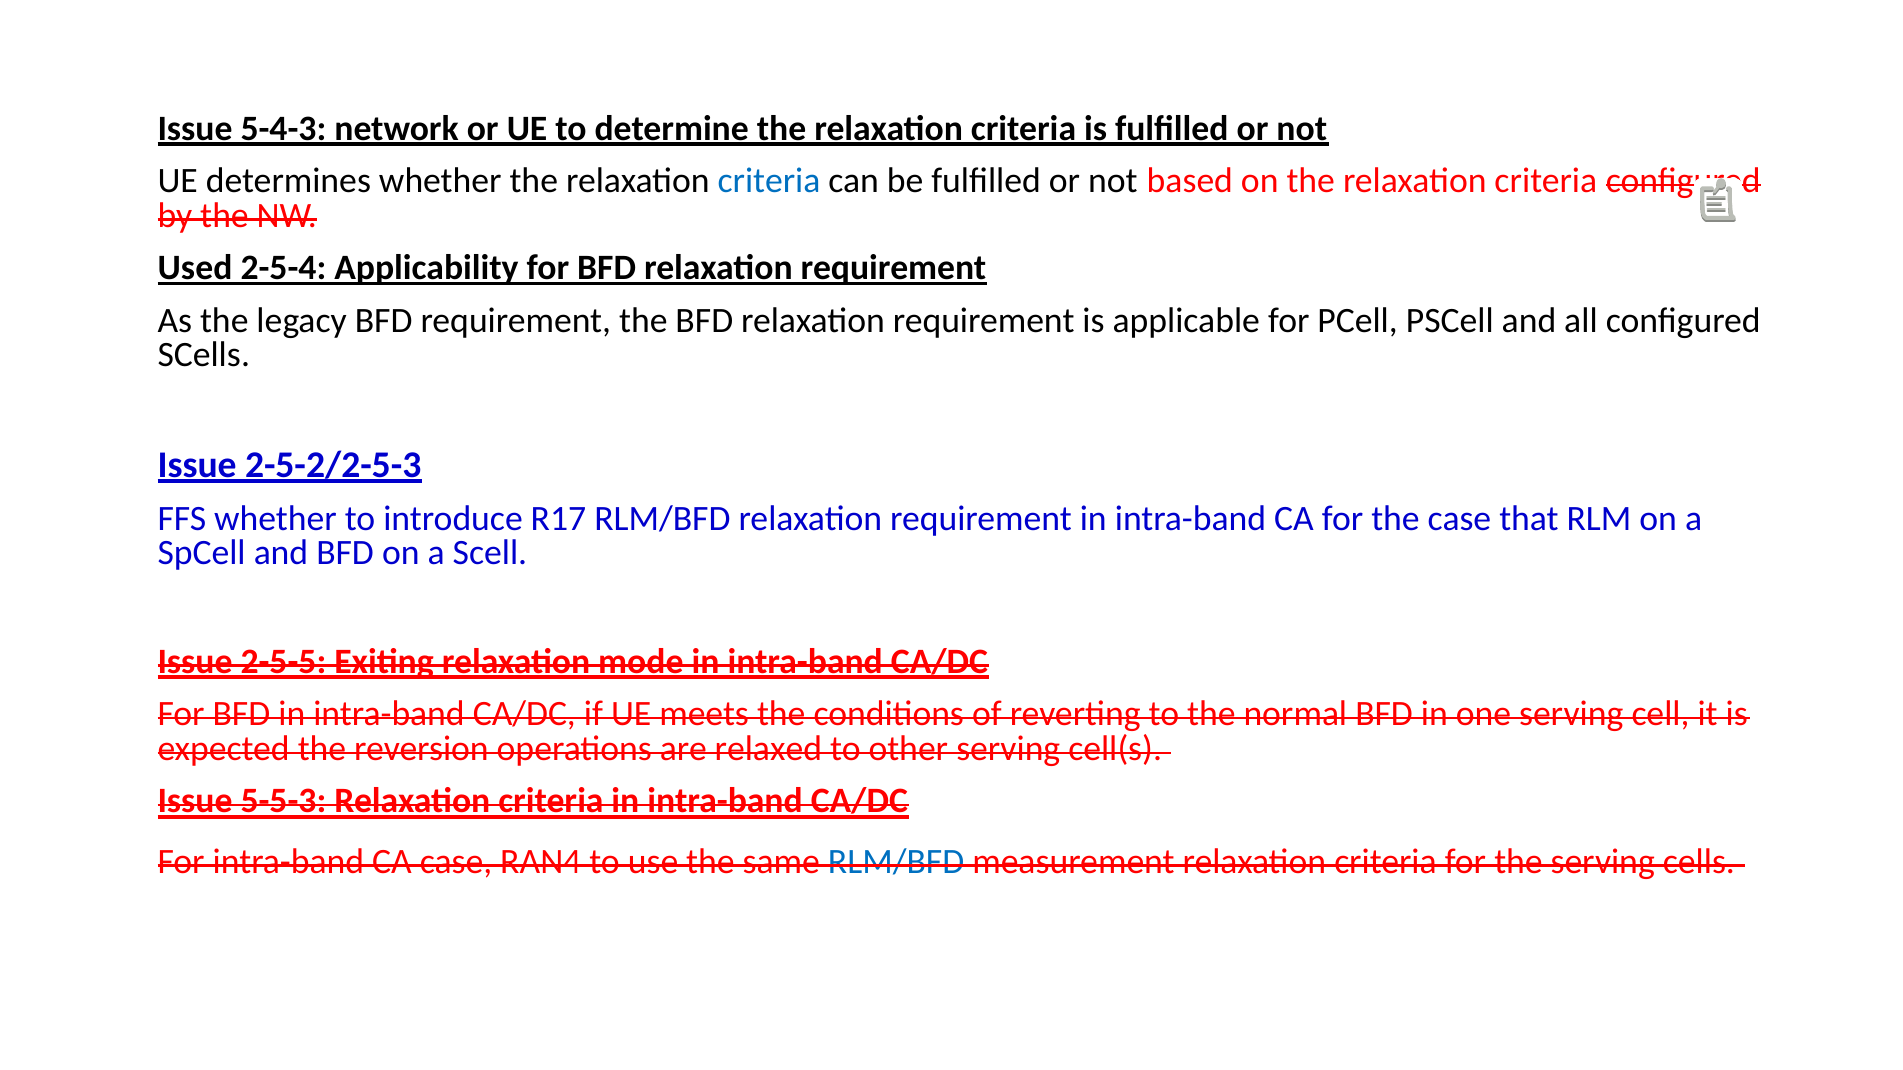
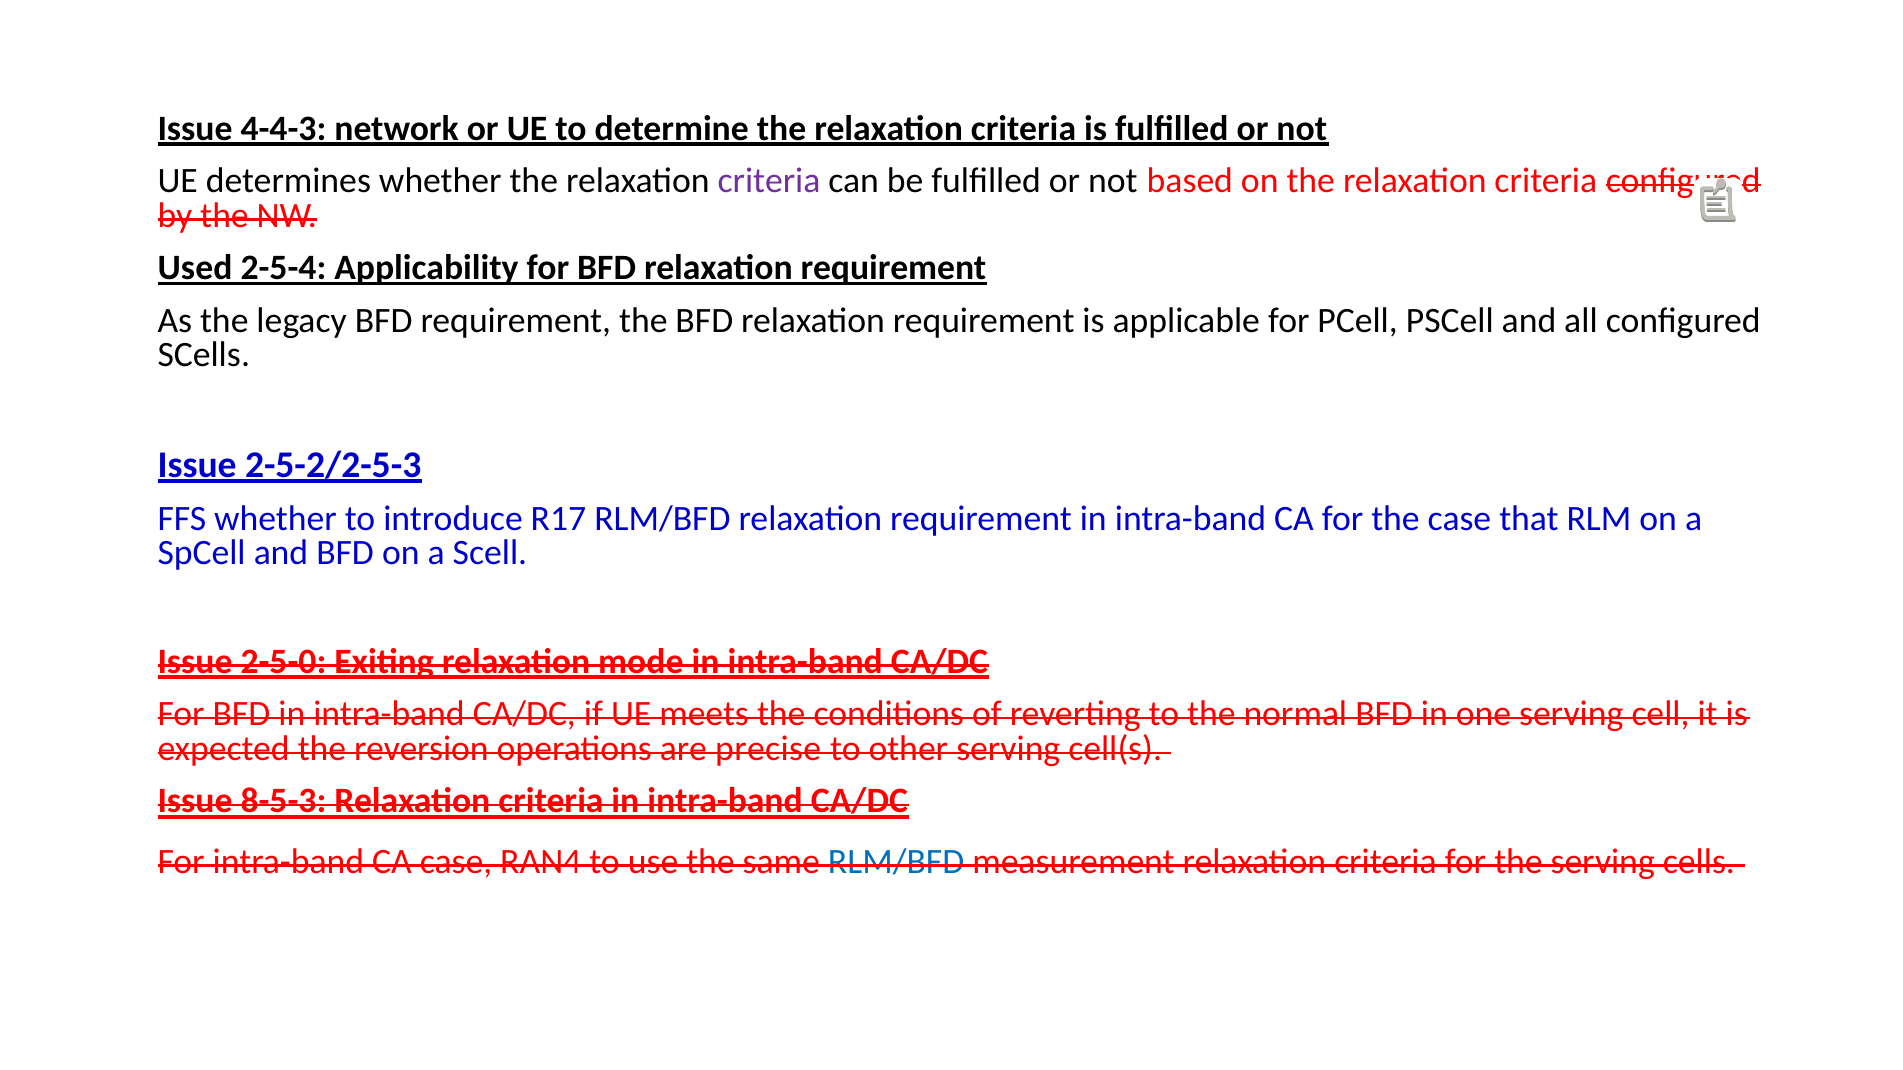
5-4-3: 5-4-3 -> 4-4-3
criteria at (769, 181) colour: blue -> purple
2-5-5: 2-5-5 -> 2-5-0
relaxed: relaxed -> precise
5-5-3: 5-5-3 -> 8-5-3
